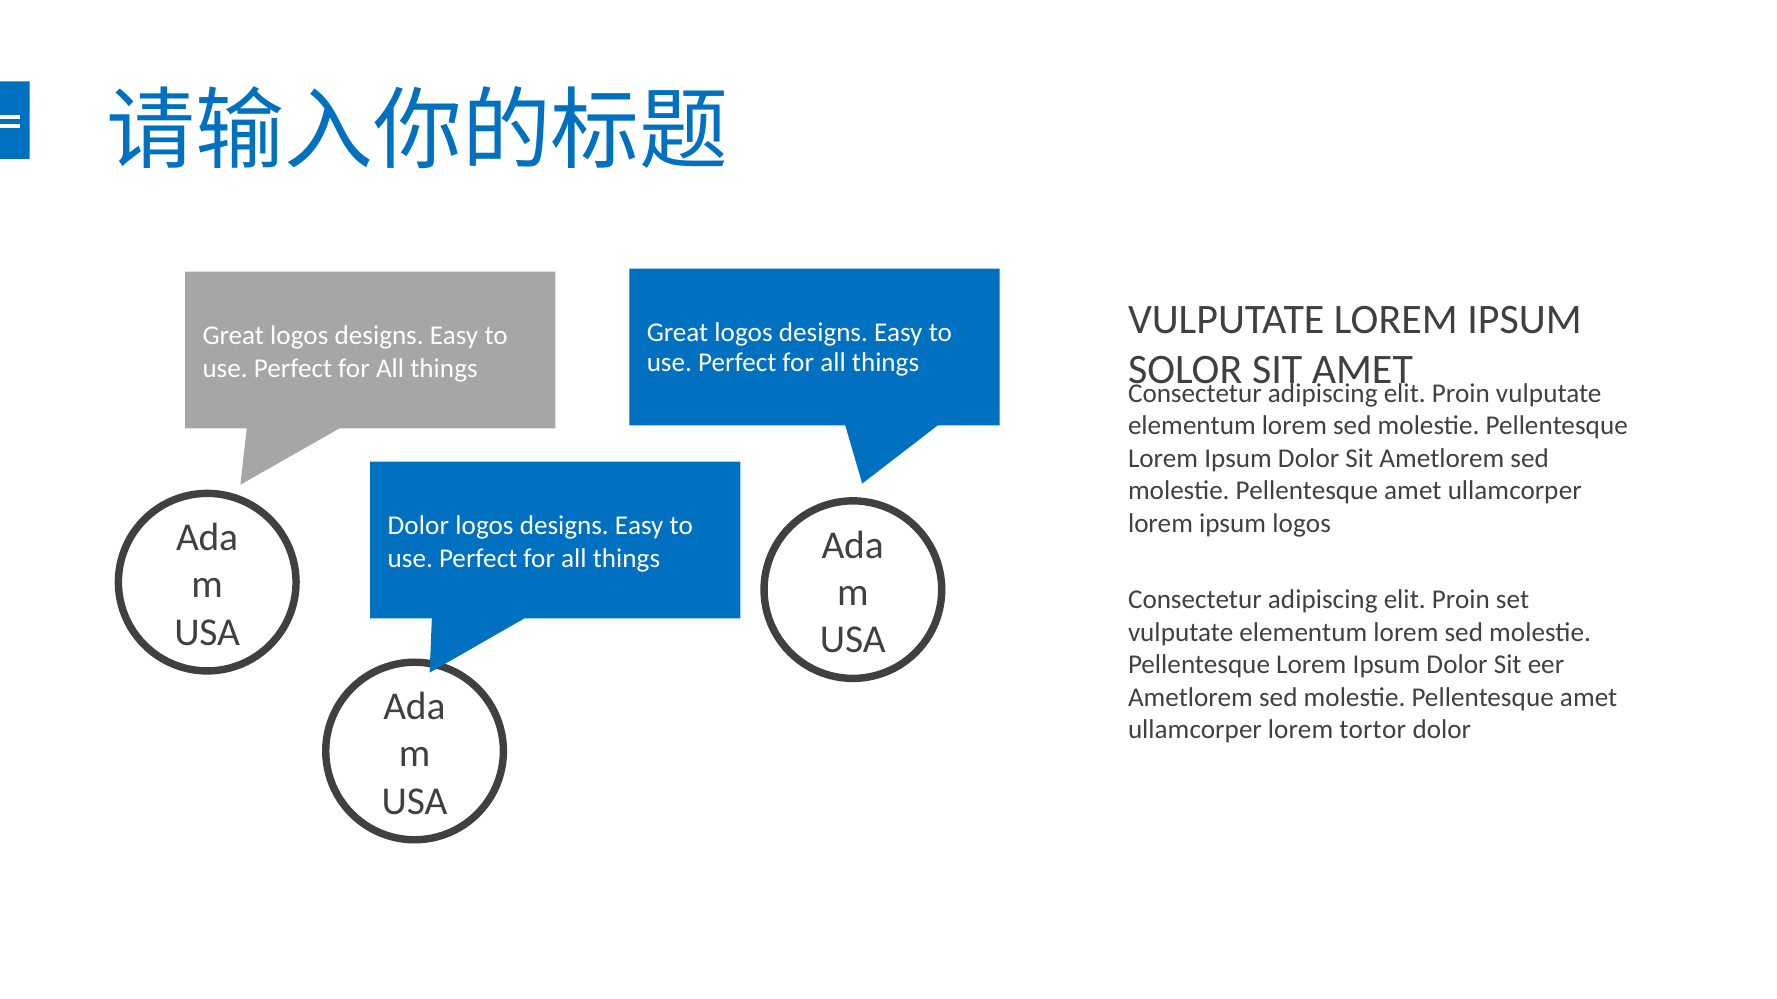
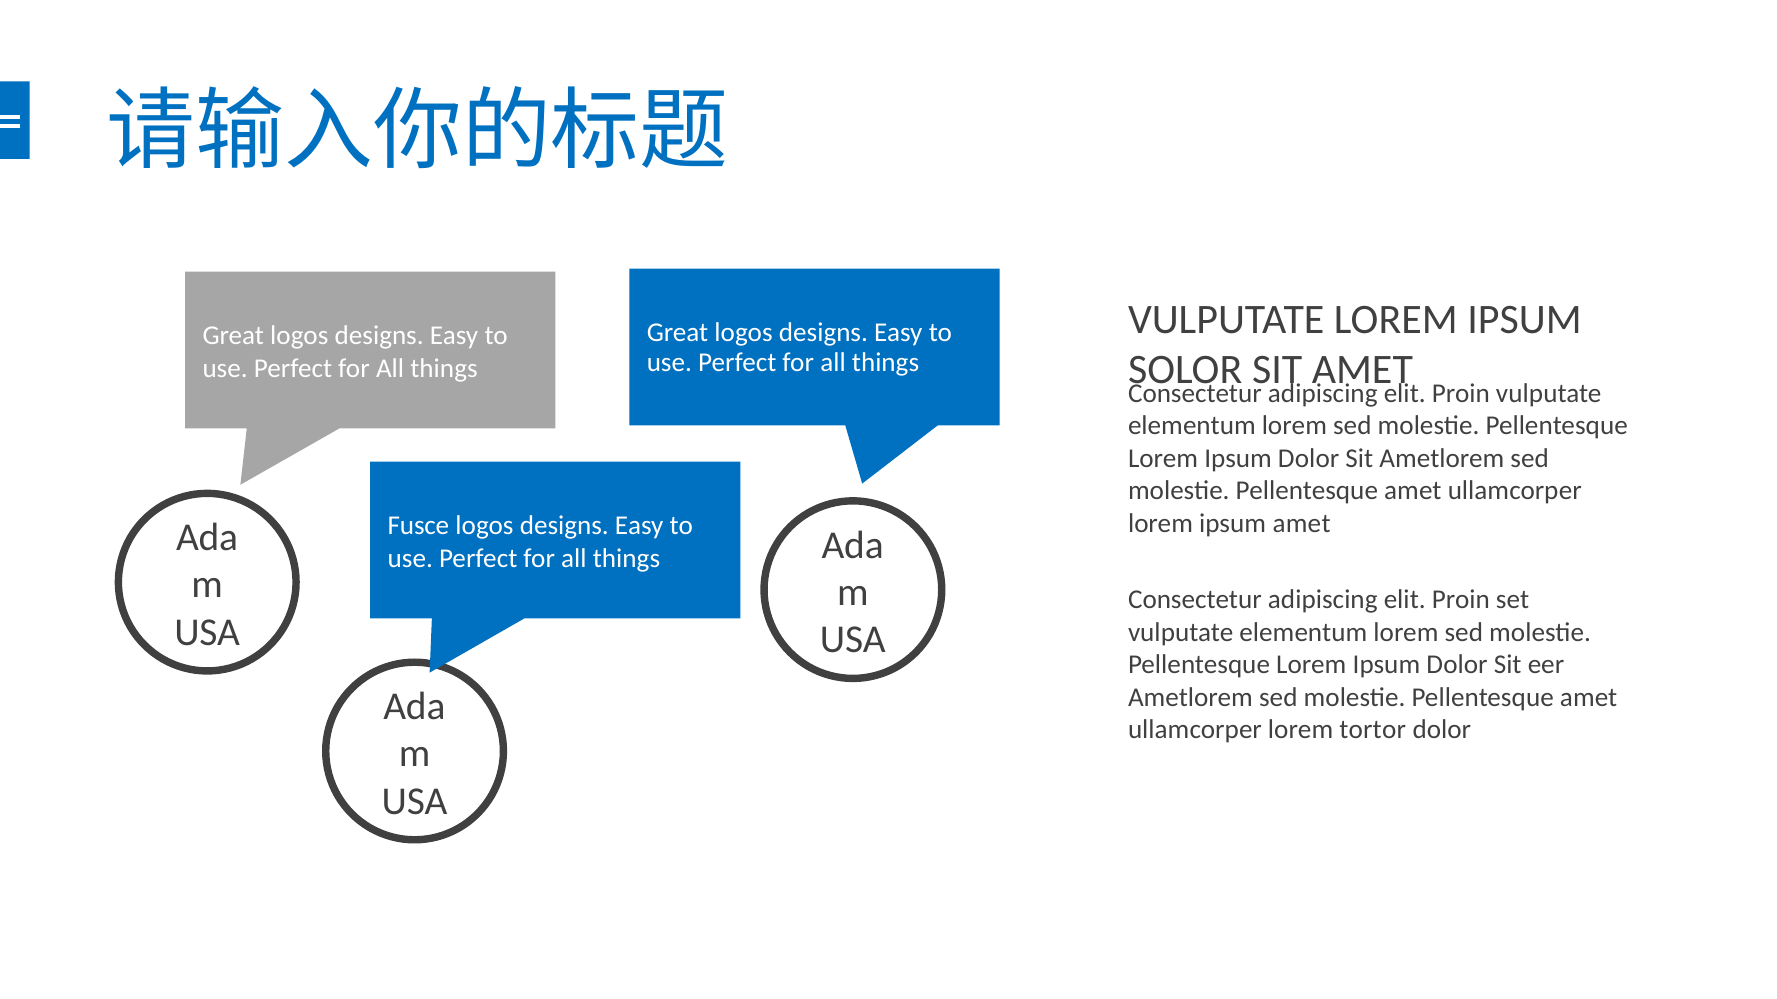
ipsum logos: logos -> amet
Dolor at (418, 526): Dolor -> Fusce
